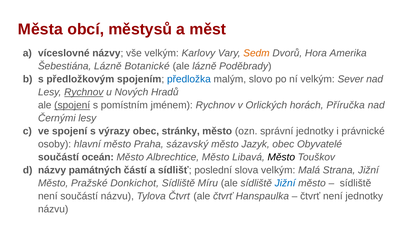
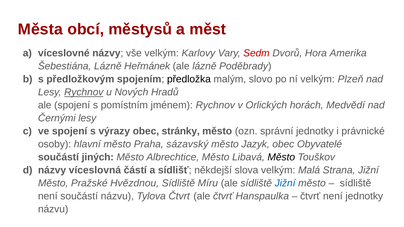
Sedm colour: orange -> red
Botanické: Botanické -> Heřmánek
předložka colour: blue -> black
Sever: Sever -> Plzeň
spojení at (72, 105) underline: present -> none
Příručka: Příručka -> Medvědí
oceán: oceán -> jiných
památných: památných -> víceslovná
poslední: poslední -> někdejší
Donkichot: Donkichot -> Hvězdnou
